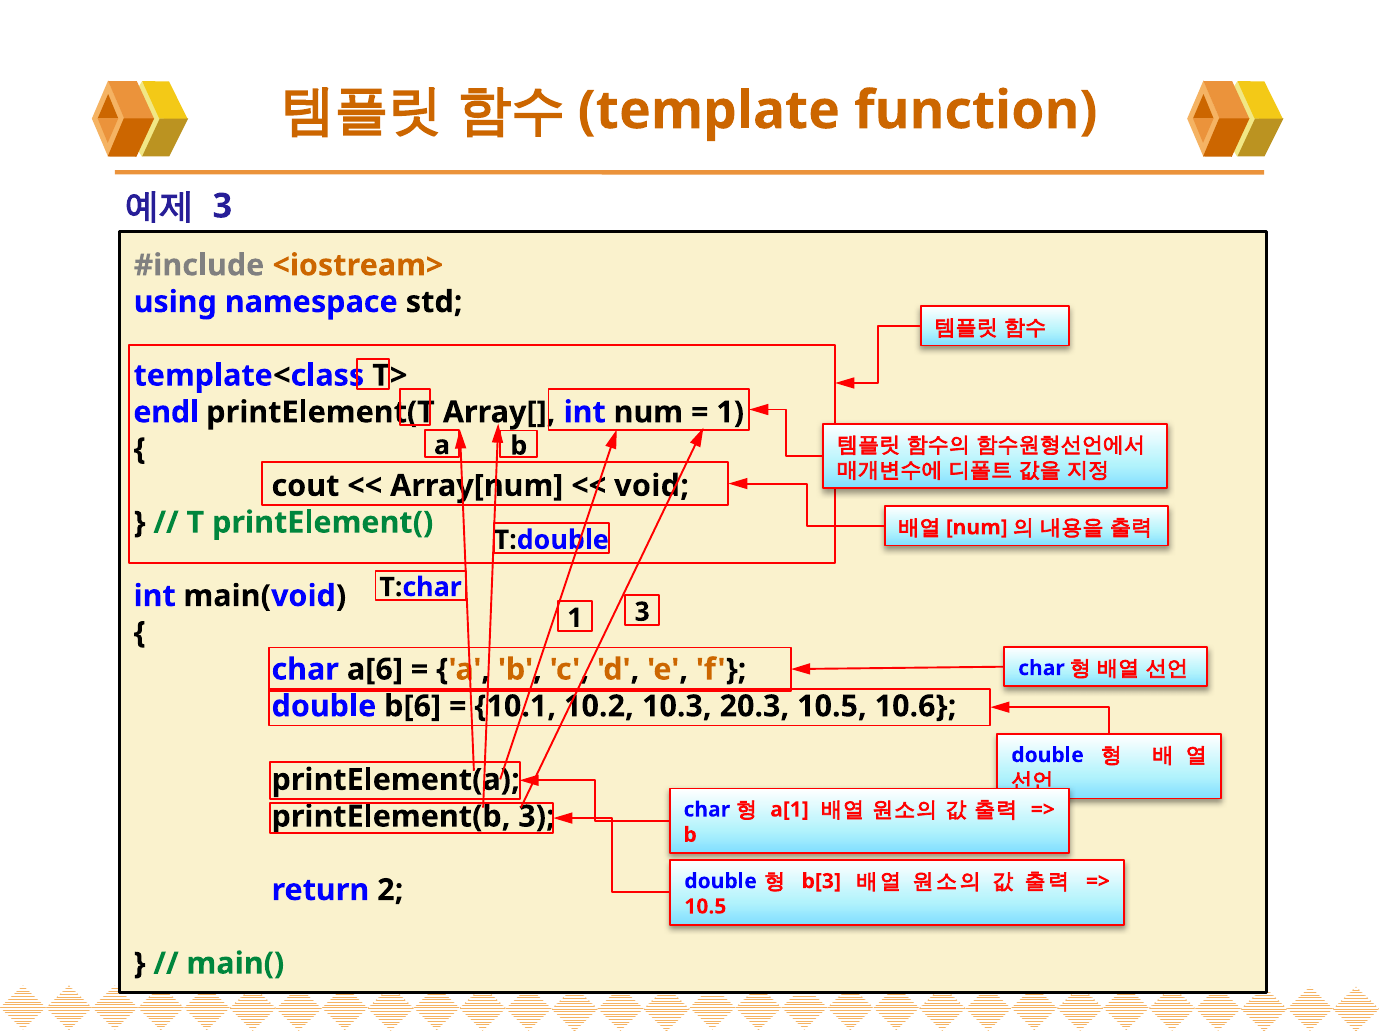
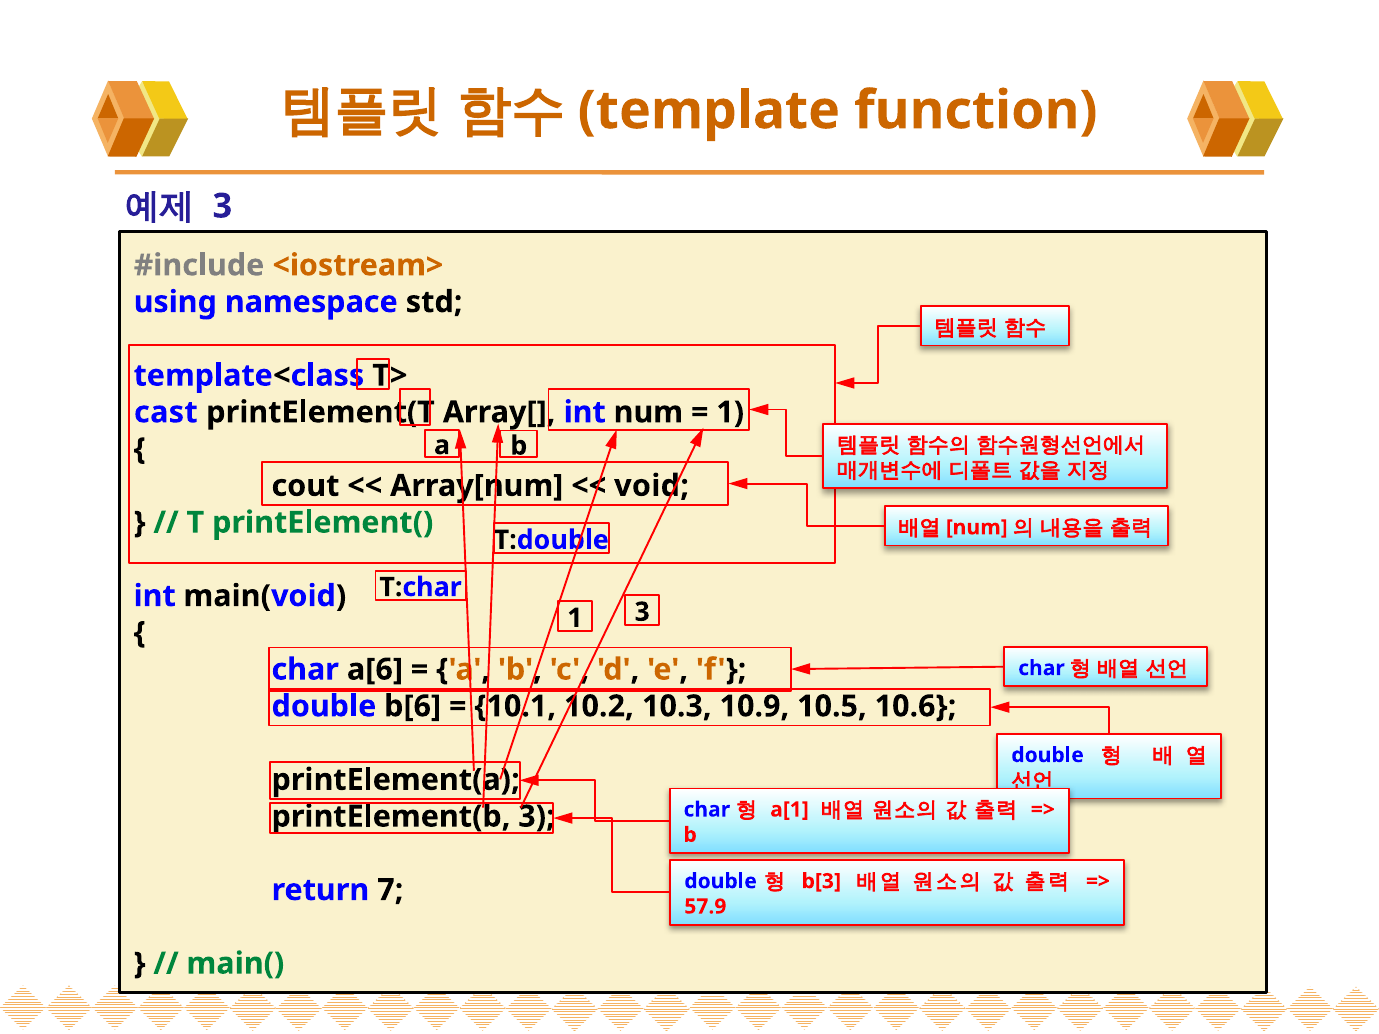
endl: endl -> cast
20.3: 20.3 -> 10.9
2: 2 -> 7
10.5 at (705, 907): 10.5 -> 57.9
